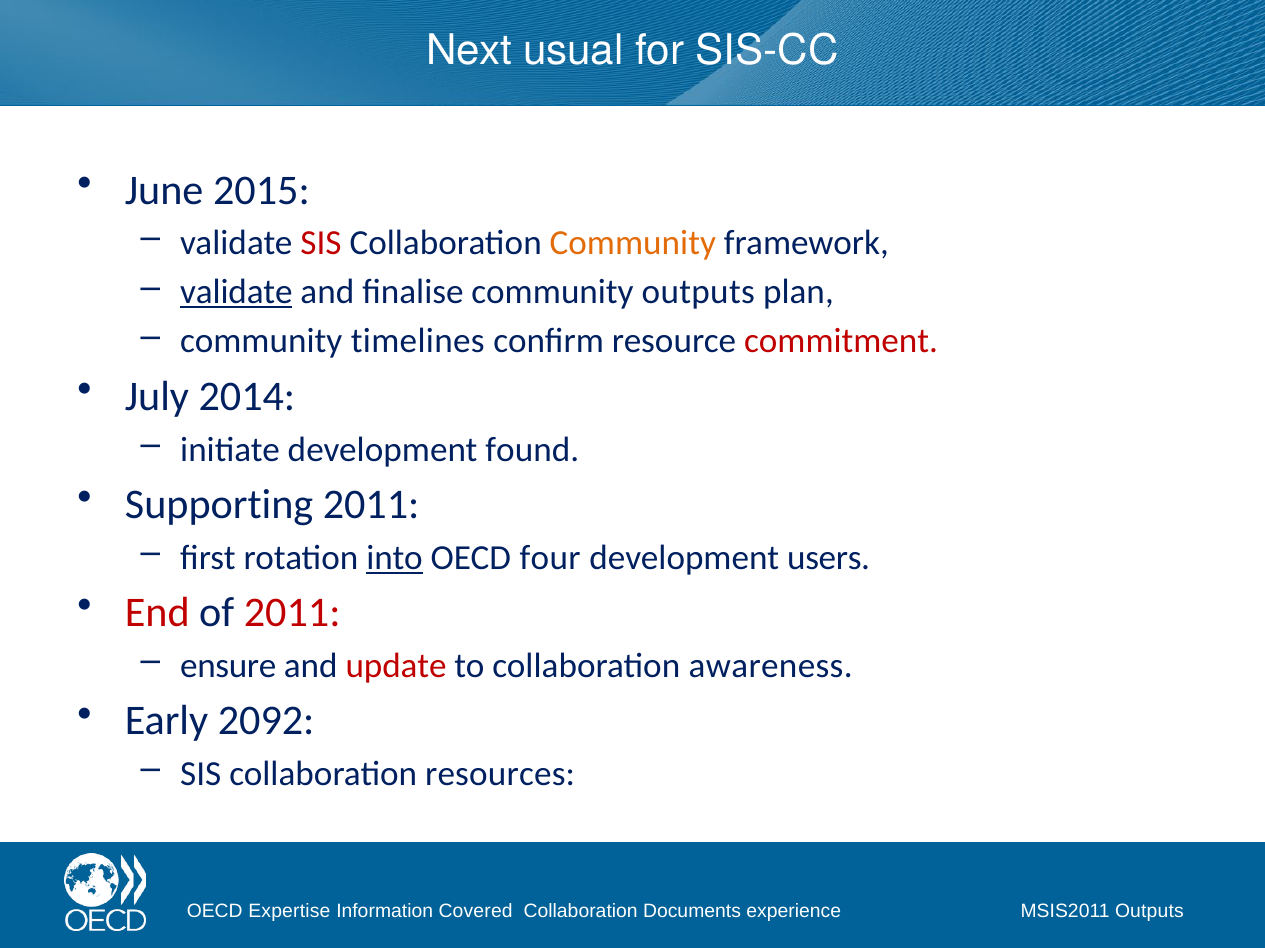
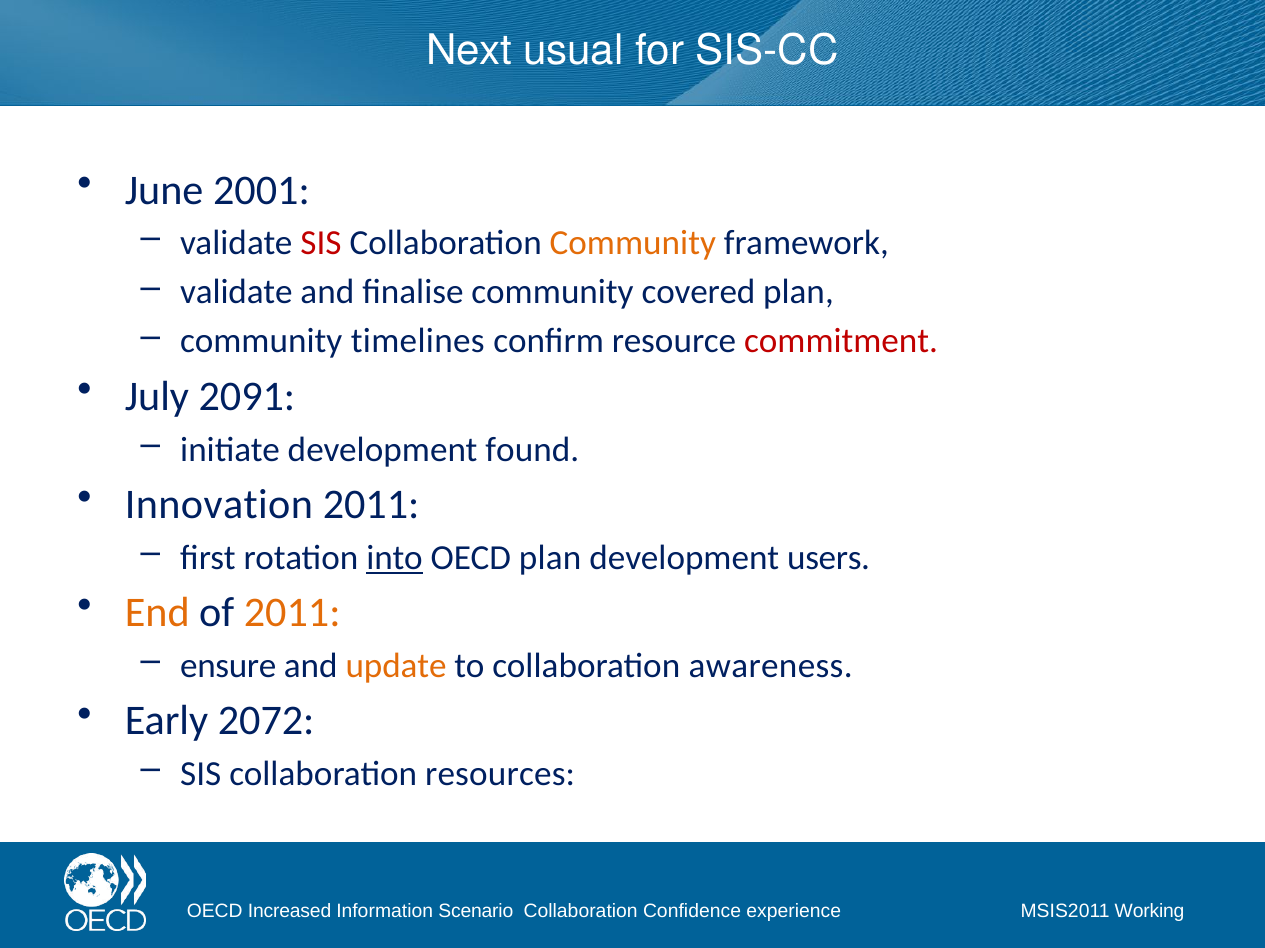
2015: 2015 -> 2001
validate at (236, 292) underline: present -> none
community outputs: outputs -> covered
2014: 2014 -> 2091
Supporting: Supporting -> Innovation
OECD four: four -> plan
End colour: red -> orange
2011 at (292, 613) colour: red -> orange
update colour: red -> orange
2092: 2092 -> 2072
Expertise: Expertise -> Increased
Covered: Covered -> Scenario
Documents: Documents -> Confidence
MSIS2011 Outputs: Outputs -> Working
